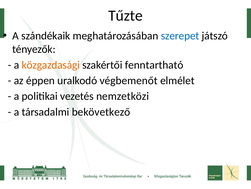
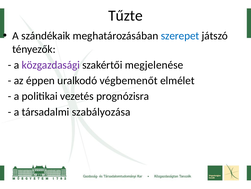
közgazdasági colour: orange -> purple
fenntartható: fenntartható -> megjelenése
nemzetközi: nemzetközi -> prognózisra
bekövetkező: bekövetkező -> szabályozása
